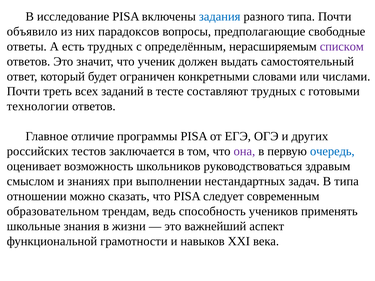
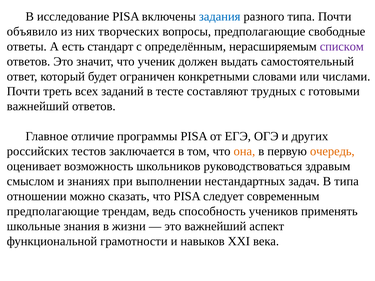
парадоксов: парадоксов -> творческих
есть трудных: трудных -> стандарт
технологии at (38, 106): технологии -> важнейший
она colour: purple -> orange
очередь colour: blue -> orange
образовательном at (53, 211): образовательном -> предполагающие
